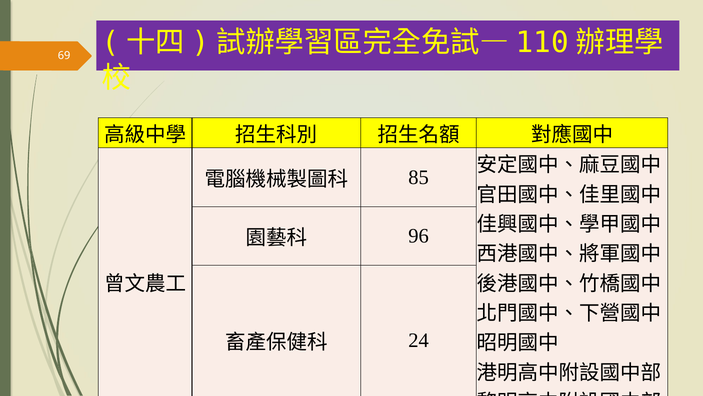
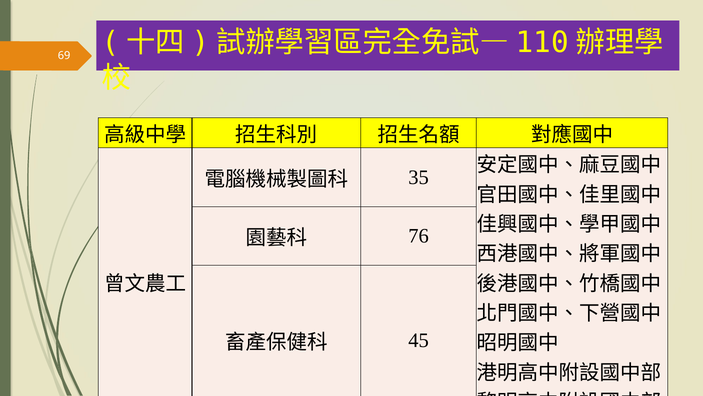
85: 85 -> 35
96: 96 -> 76
24: 24 -> 45
